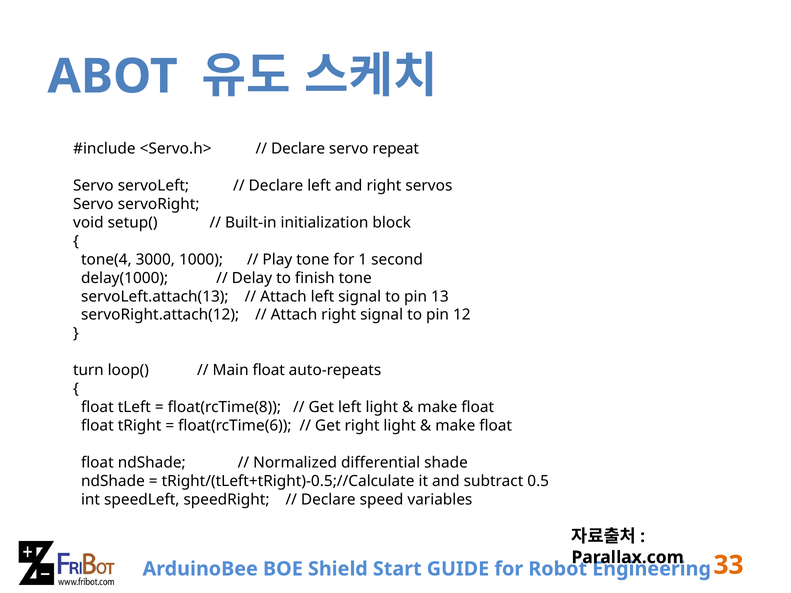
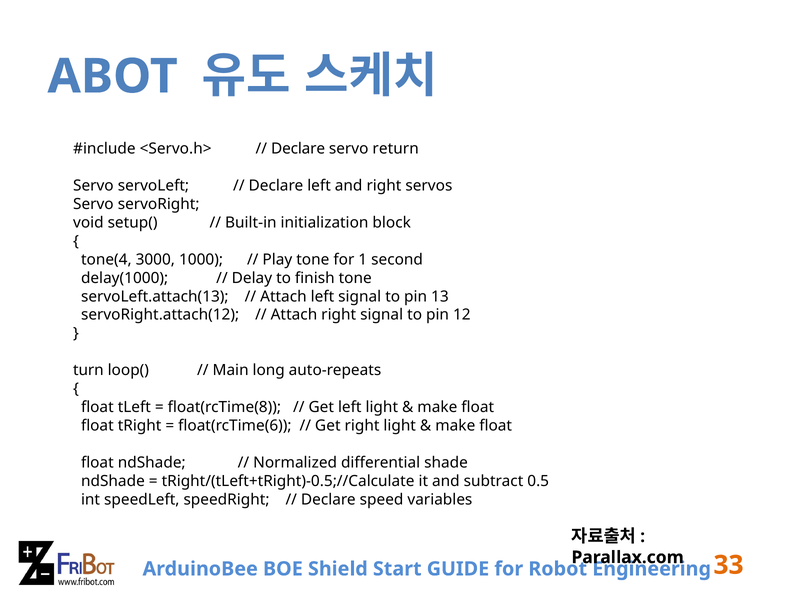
repeat: repeat -> return
Main float: float -> long
